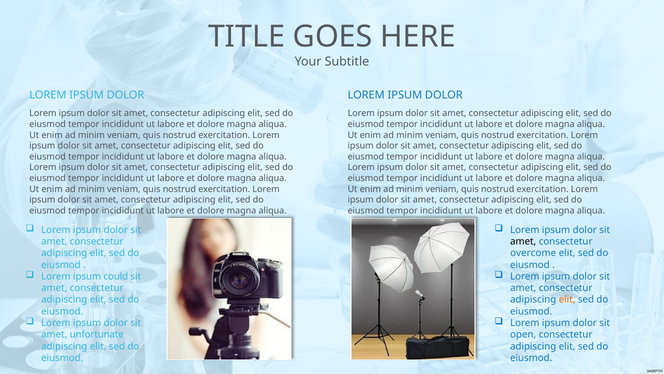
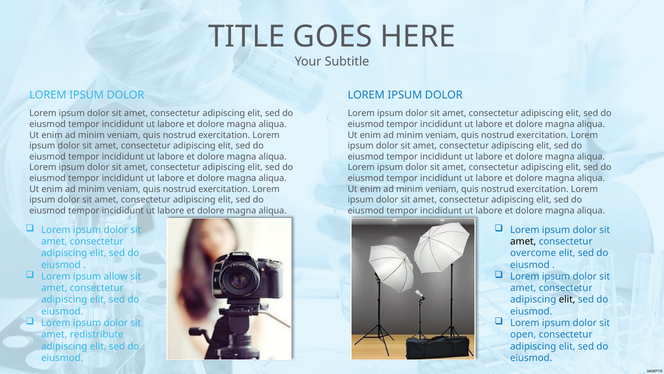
could: could -> allow
elit at (567, 299) colour: orange -> black
unfortunate: unfortunate -> redistribute
